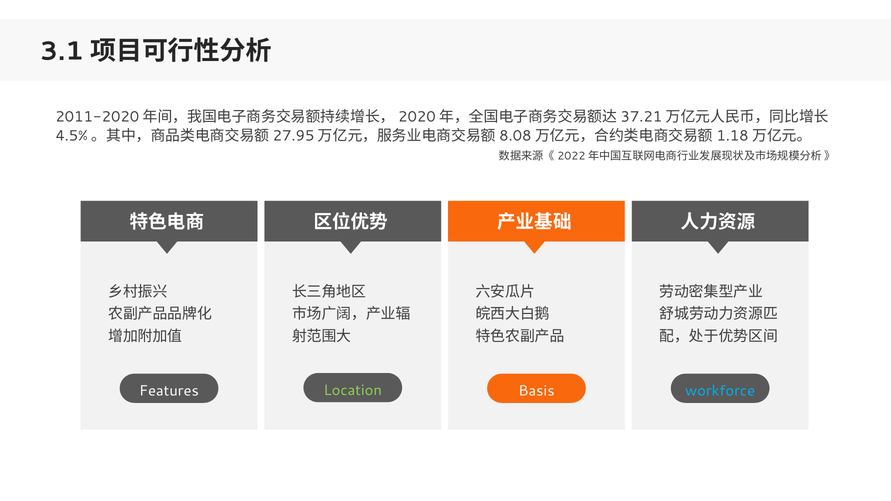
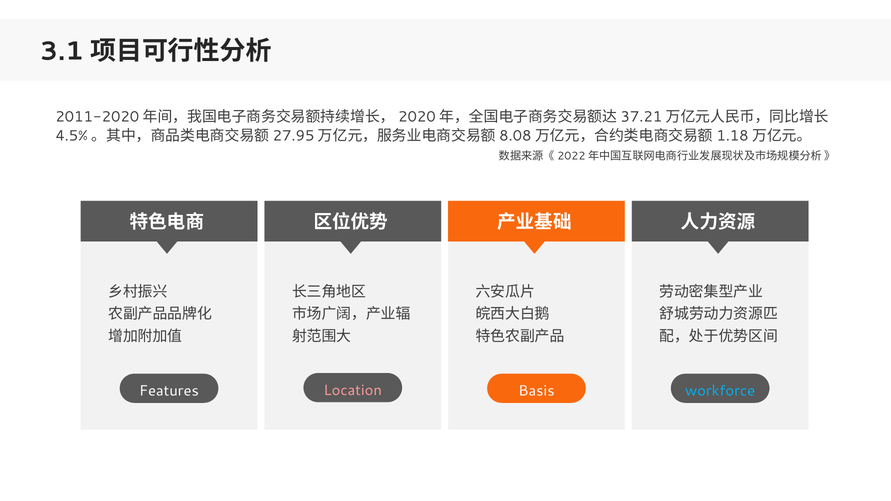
Location colour: light green -> pink
